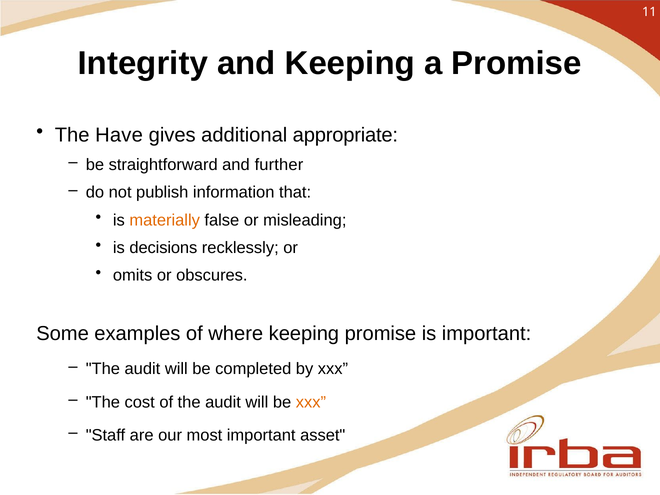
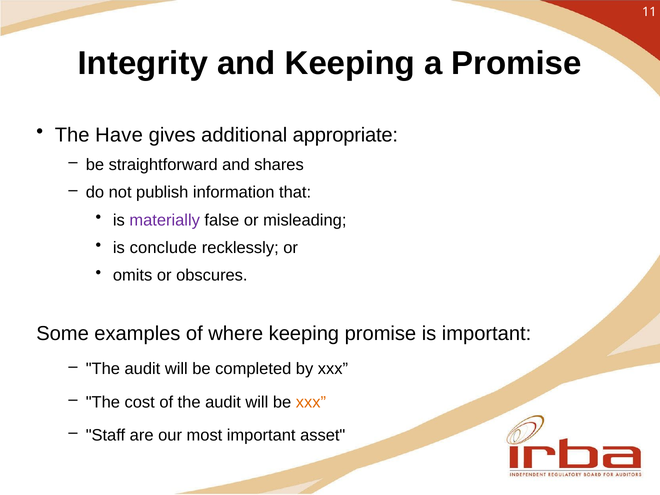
further: further -> shares
materially colour: orange -> purple
decisions: decisions -> conclude
